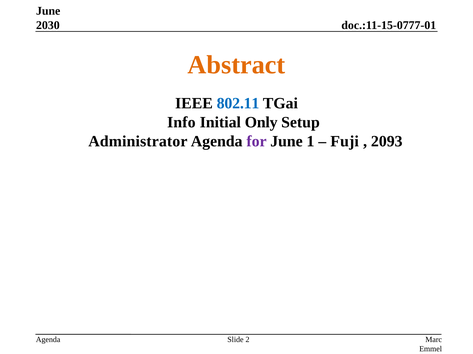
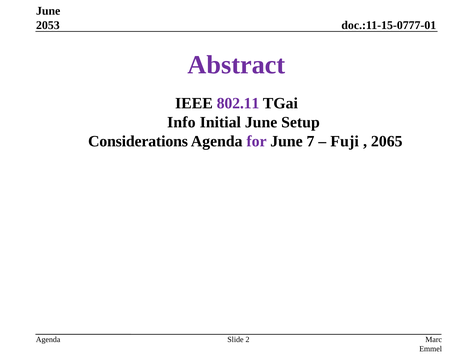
2030: 2030 -> 2053
Abstract colour: orange -> purple
802.11 colour: blue -> purple
Initial Only: Only -> June
Administrator: Administrator -> Considerations
1: 1 -> 7
2093: 2093 -> 2065
